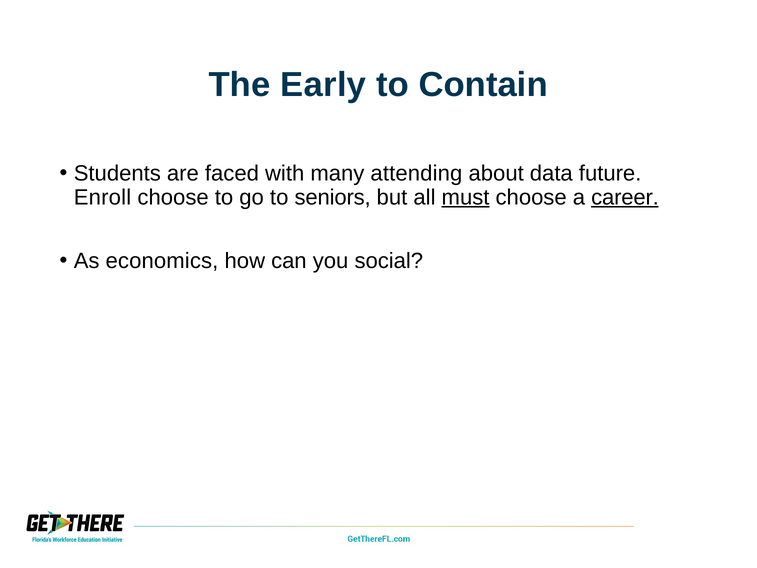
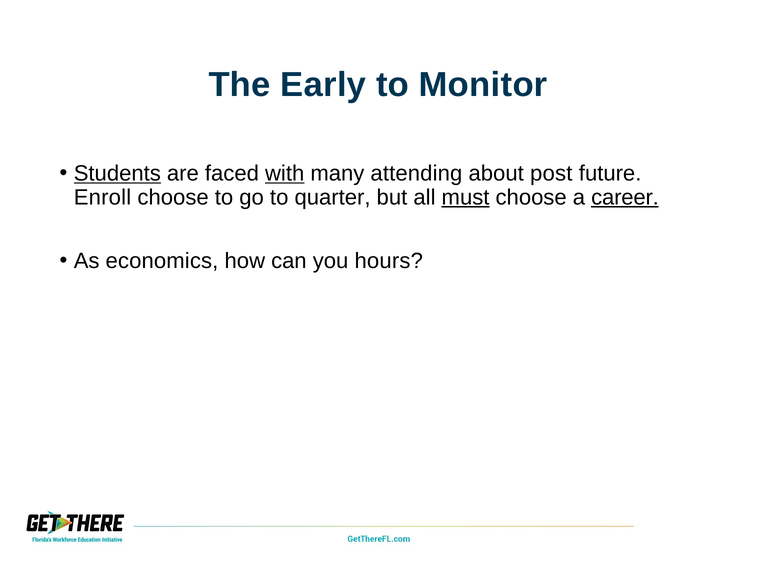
Contain: Contain -> Monitor
Students underline: none -> present
with underline: none -> present
data: data -> post
seniors: seniors -> quarter
social: social -> hours
